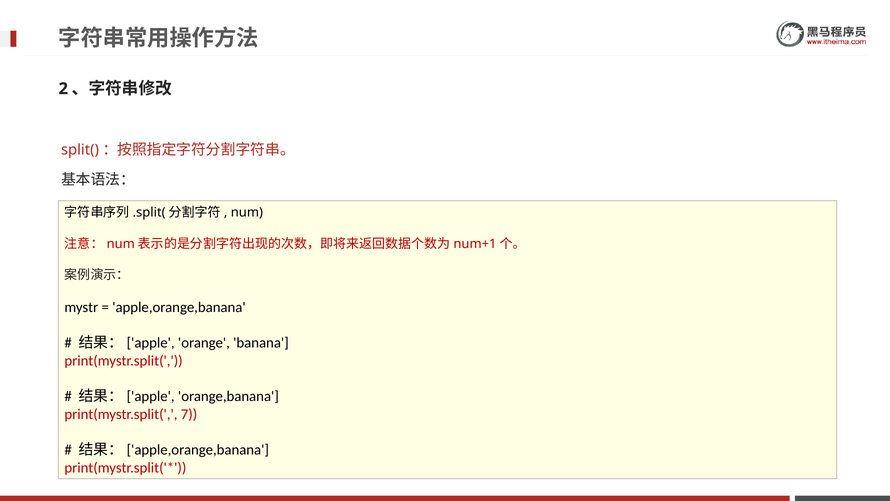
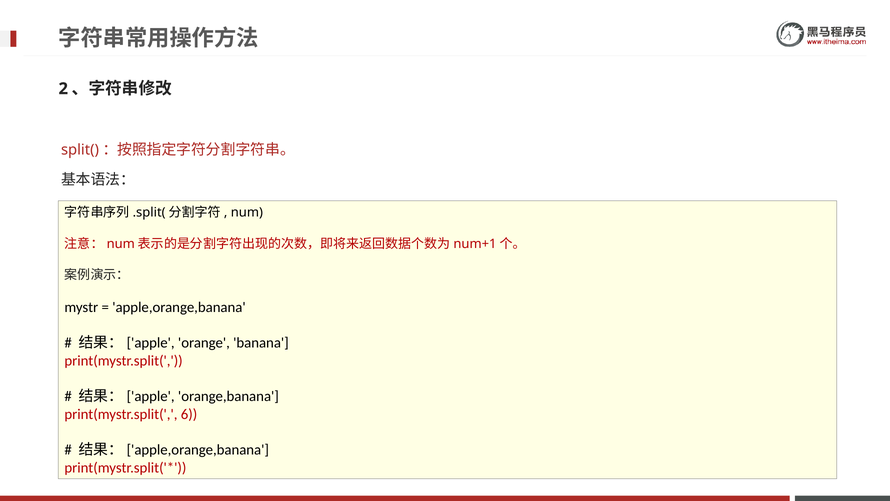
7: 7 -> 6
